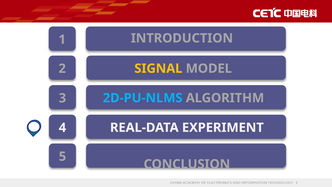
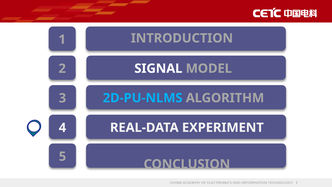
SIGNAL colour: yellow -> white
